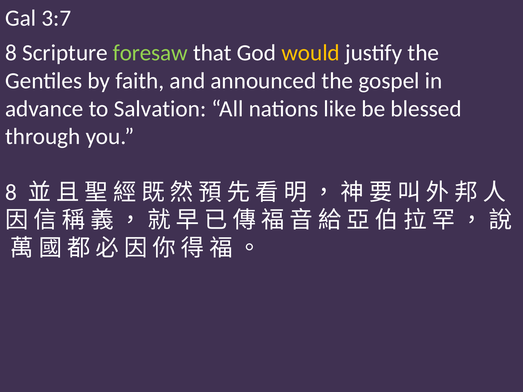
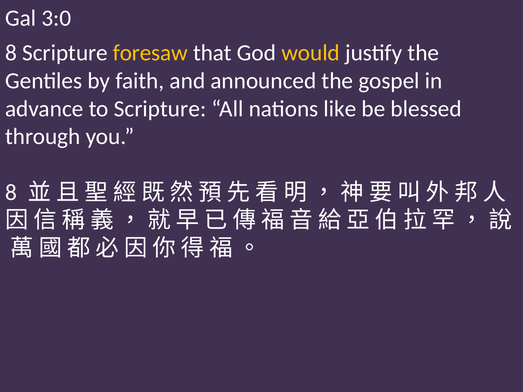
3:7: 3:7 -> 3:0
foresaw colour: light green -> yellow
to Salvation: Salvation -> Scripture
